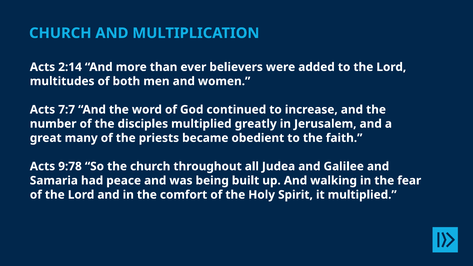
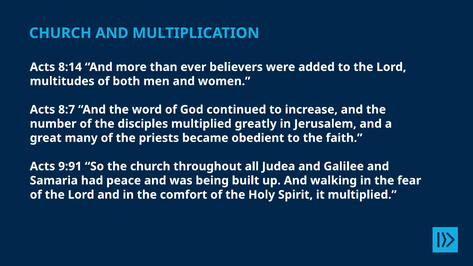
2:14: 2:14 -> 8:14
7:7: 7:7 -> 8:7
9:78: 9:78 -> 9:91
